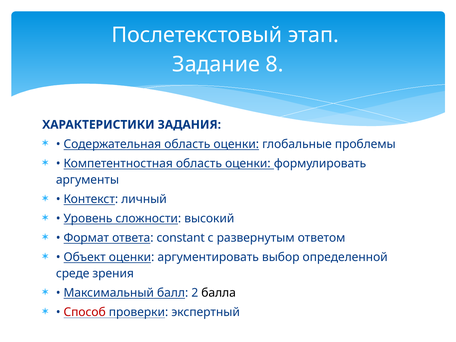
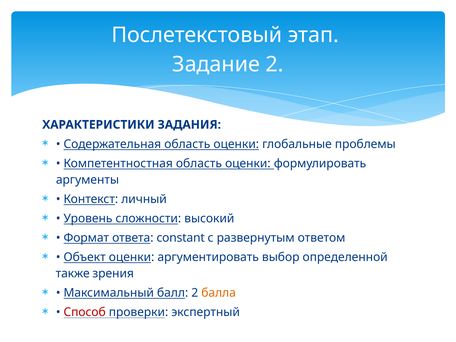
Задание 8: 8 -> 2
среде: среде -> также
балла colour: black -> orange
